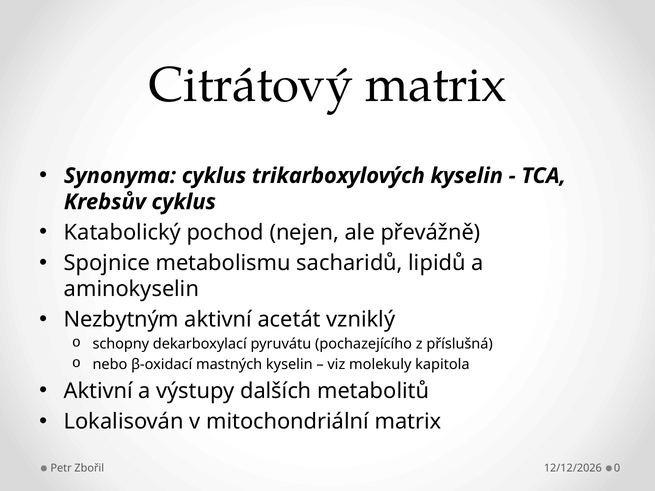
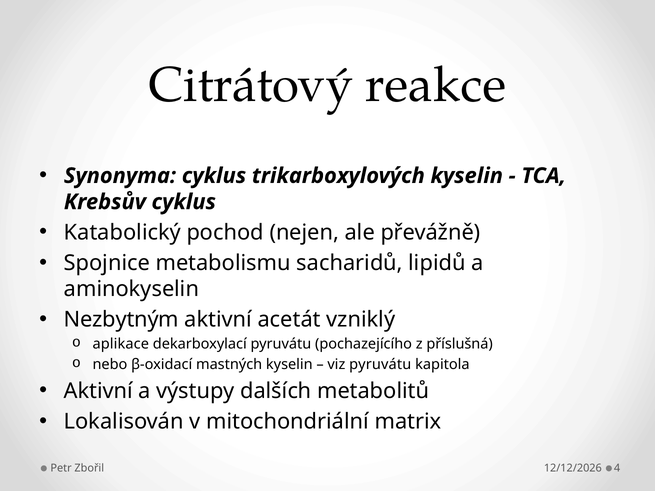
Citrátový matrix: matrix -> reakce
schopny: schopny -> aplikace
viz molekuly: molekuly -> pyruvátu
0: 0 -> 4
